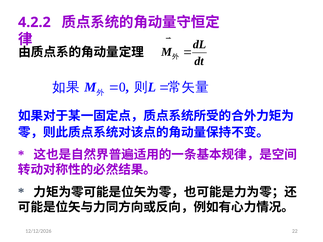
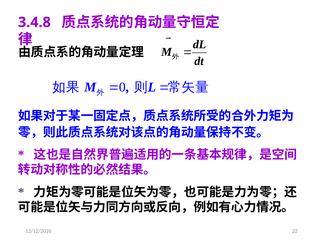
4.2.2: 4.2.2 -> 3.4.8
